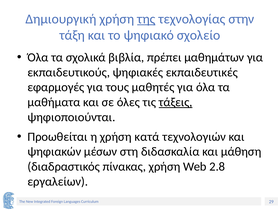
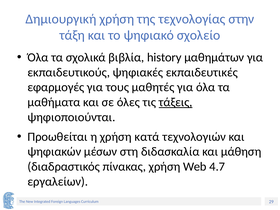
της underline: present -> none
πρέπει: πρέπει -> history
2.8: 2.8 -> 4.7
